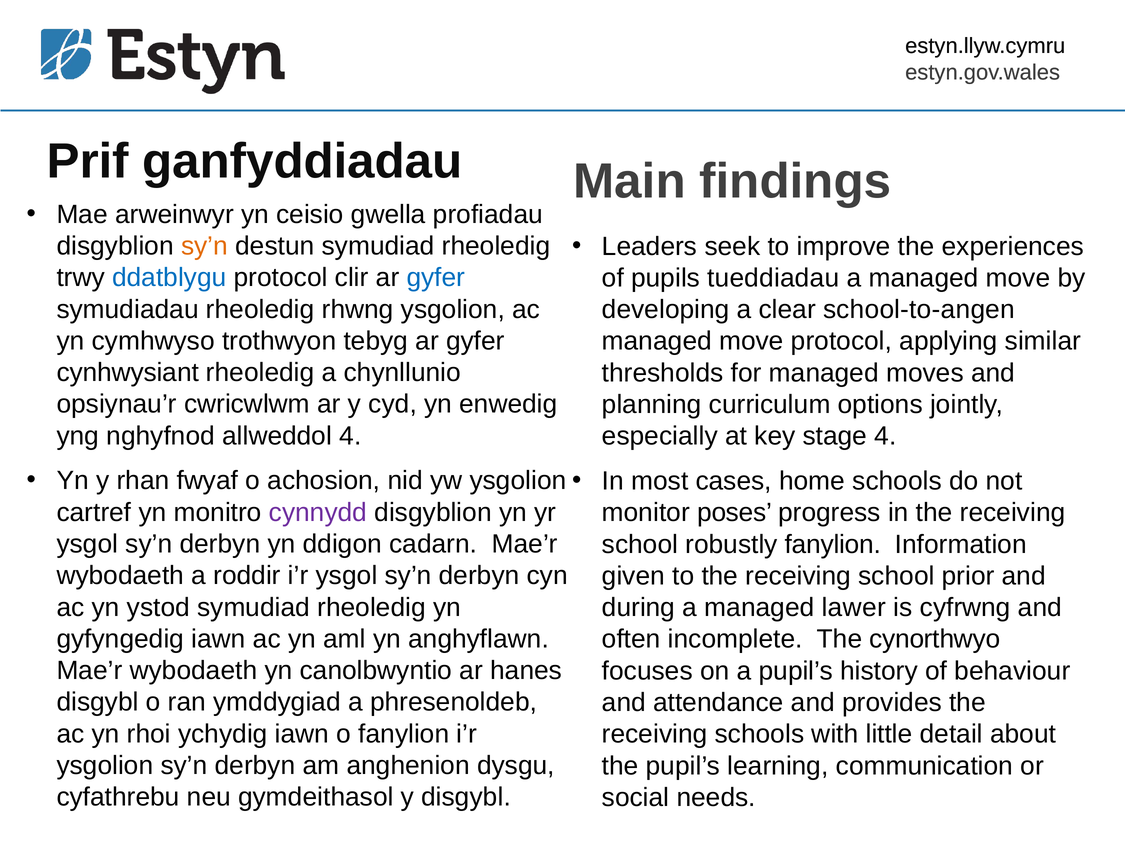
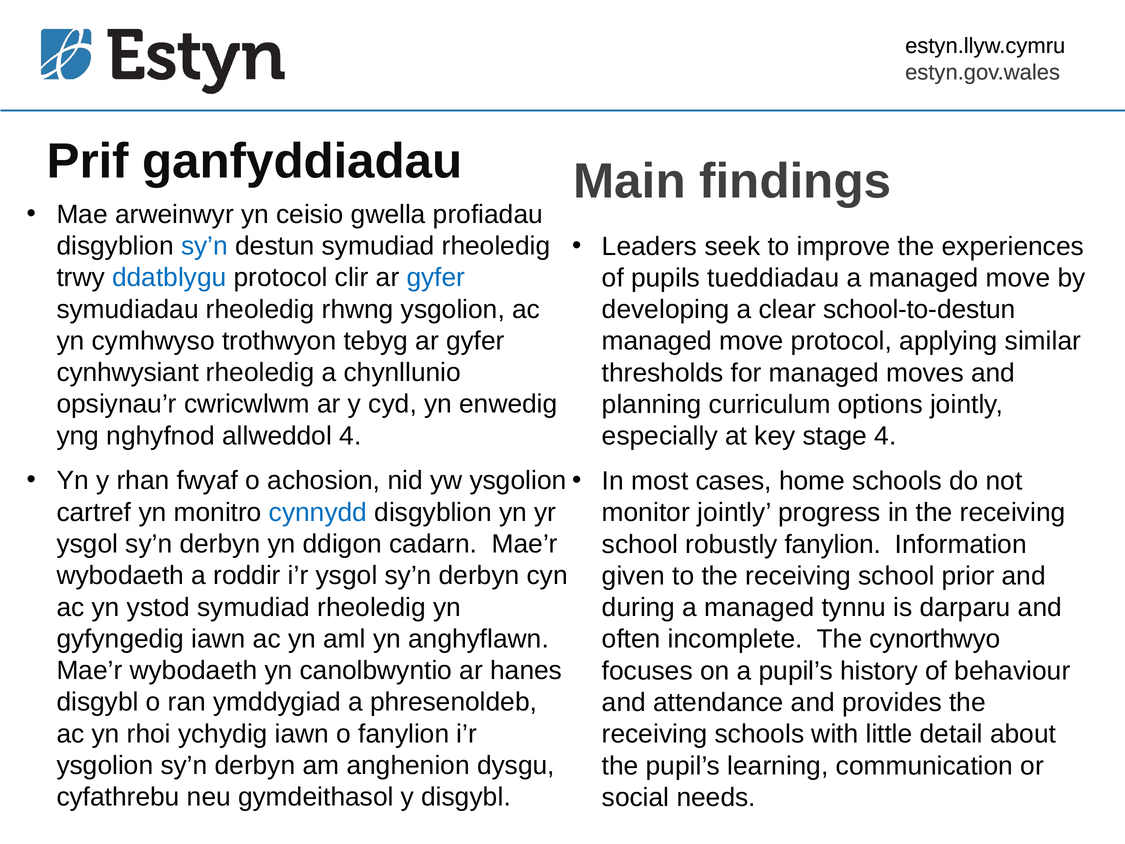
sy’n at (205, 246) colour: orange -> blue
school-to-angen: school-to-angen -> school-to-destun
cynnydd colour: purple -> blue
monitor poses: poses -> jointly
lawer: lawer -> tynnu
cyfrwng: cyfrwng -> darparu
